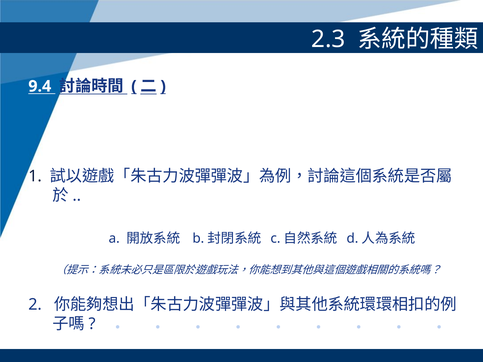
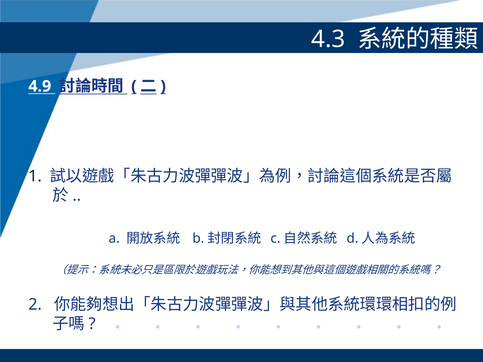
2.3: 2.3 -> 4.3
9.4: 9.4 -> 4.9
